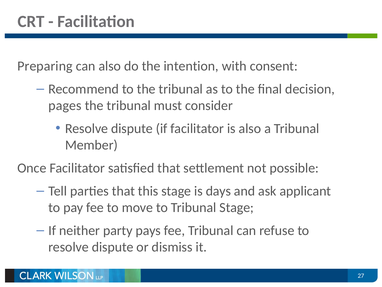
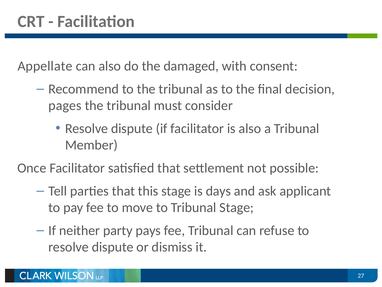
Preparing: Preparing -> Appellate
intention: intention -> damaged
